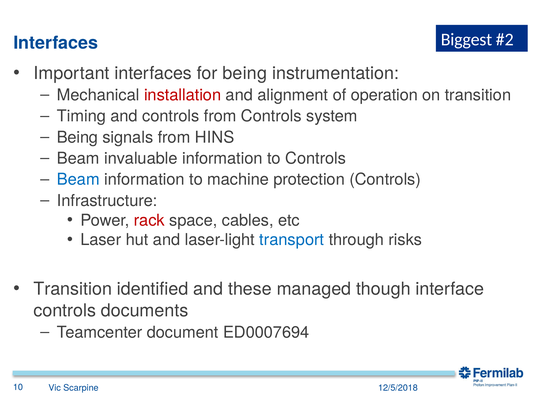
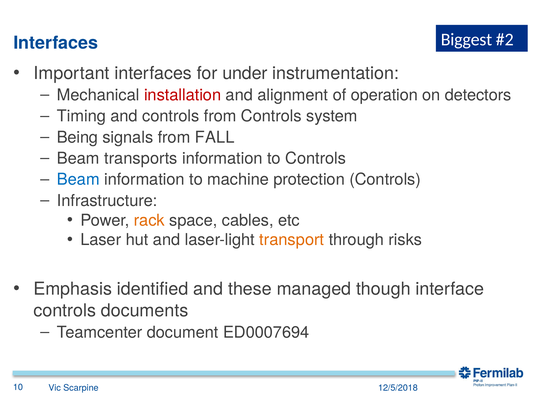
for being: being -> under
on transition: transition -> detectors
HINS: HINS -> FALL
invaluable: invaluable -> transports
rack colour: red -> orange
transport colour: blue -> orange
Transition at (73, 289): Transition -> Emphasis
